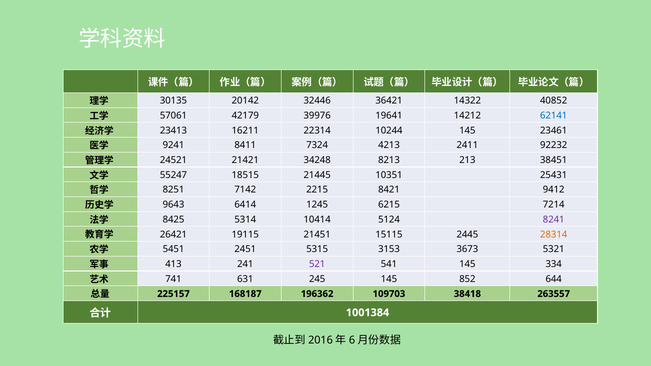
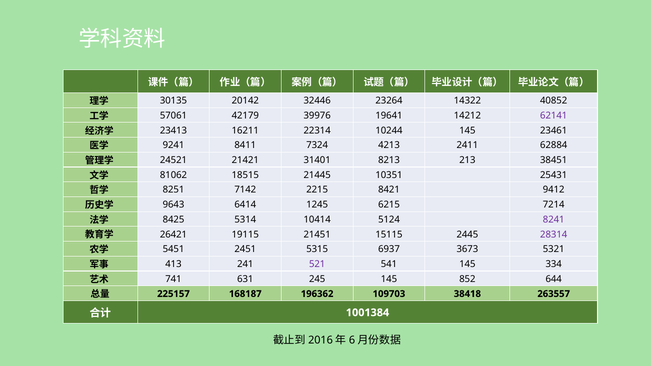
36421: 36421 -> 23264
62141 colour: blue -> purple
92232: 92232 -> 62884
34248: 34248 -> 31401
55247: 55247 -> 81062
28314 colour: orange -> purple
3153: 3153 -> 6937
